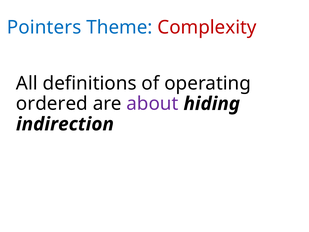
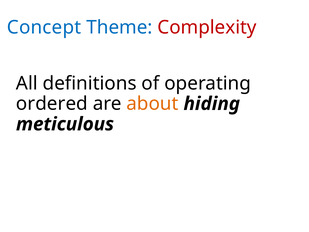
Pointers: Pointers -> Concept
about colour: purple -> orange
indirection: indirection -> meticulous
